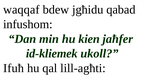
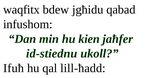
waqqaf: waqqaf -> waqfitx
id-kliemek: id-kliemek -> id-stiednu
lill-agħti: lill-agħti -> lill-ħadd
